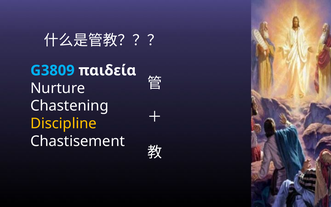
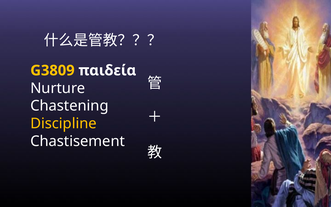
G3809 colour: light blue -> yellow
